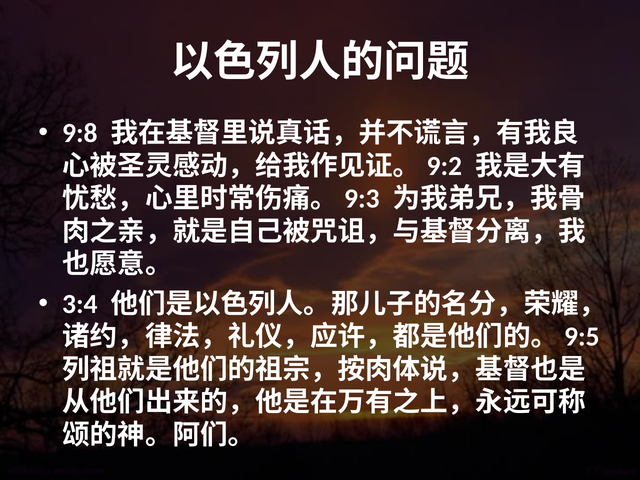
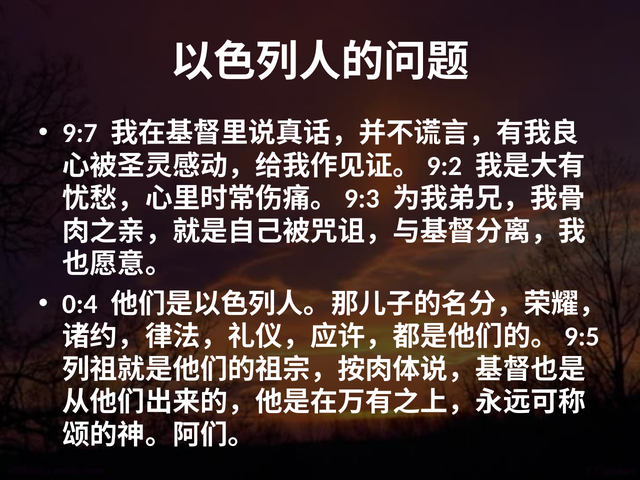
9:8: 9:8 -> 9:7
3:4: 3:4 -> 0:4
